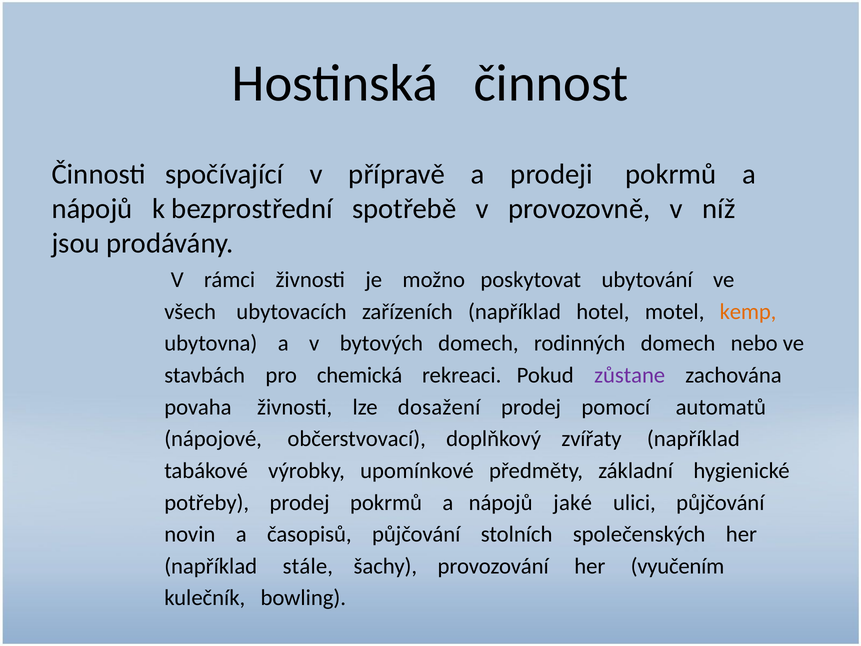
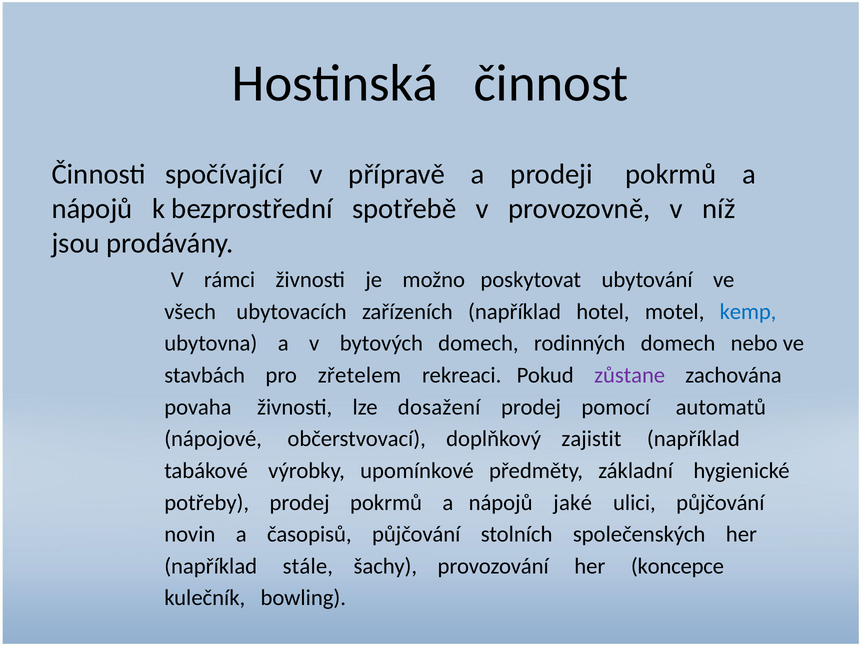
kemp colour: orange -> blue
chemická: chemická -> zřetelem
zvířaty: zvířaty -> zajistit
vyučením: vyučením -> koncepce
